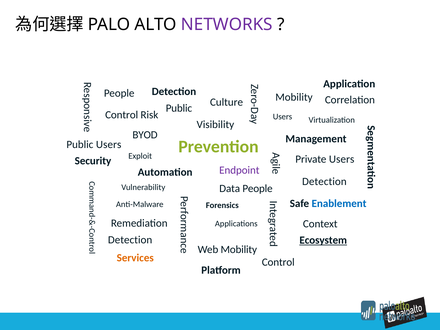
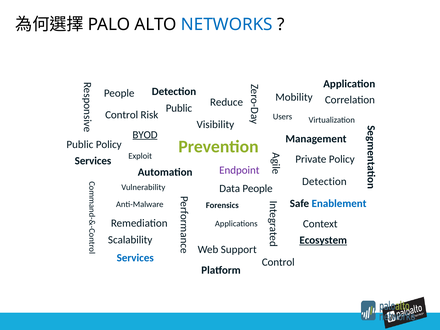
NETWORKS colour: purple -> blue
Culture: Culture -> Reduce
BYOD underline: none -> present
Public Users: Users -> Policy
Private Users: Users -> Policy
Security at (93, 161): Security -> Services
Detection at (130, 240): Detection -> Scalability
Web Mobility: Mobility -> Support
Services at (135, 258) colour: orange -> blue
